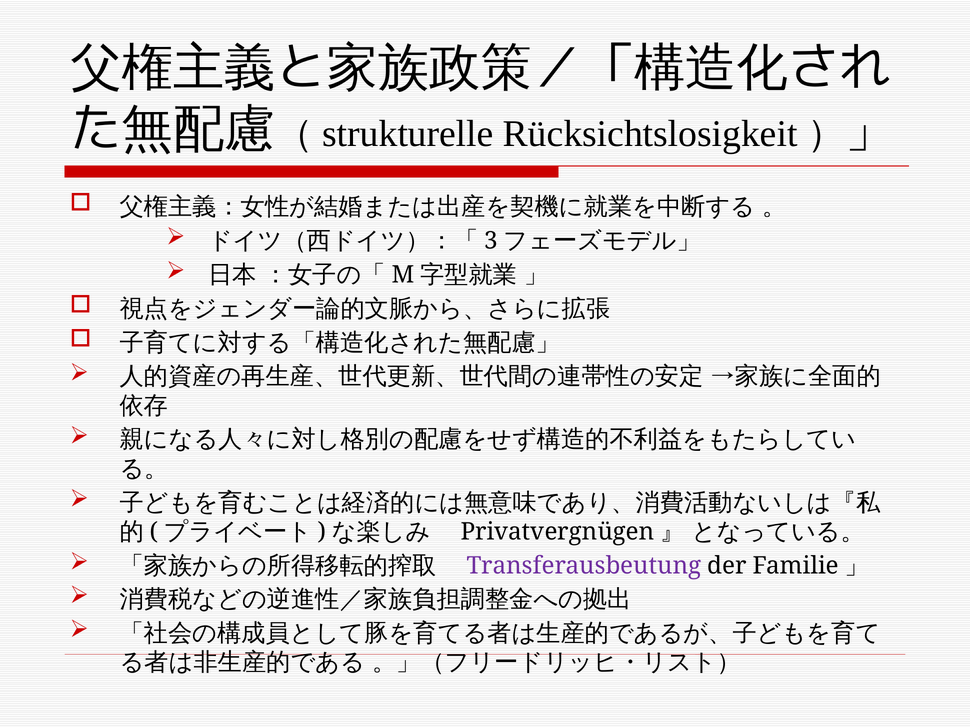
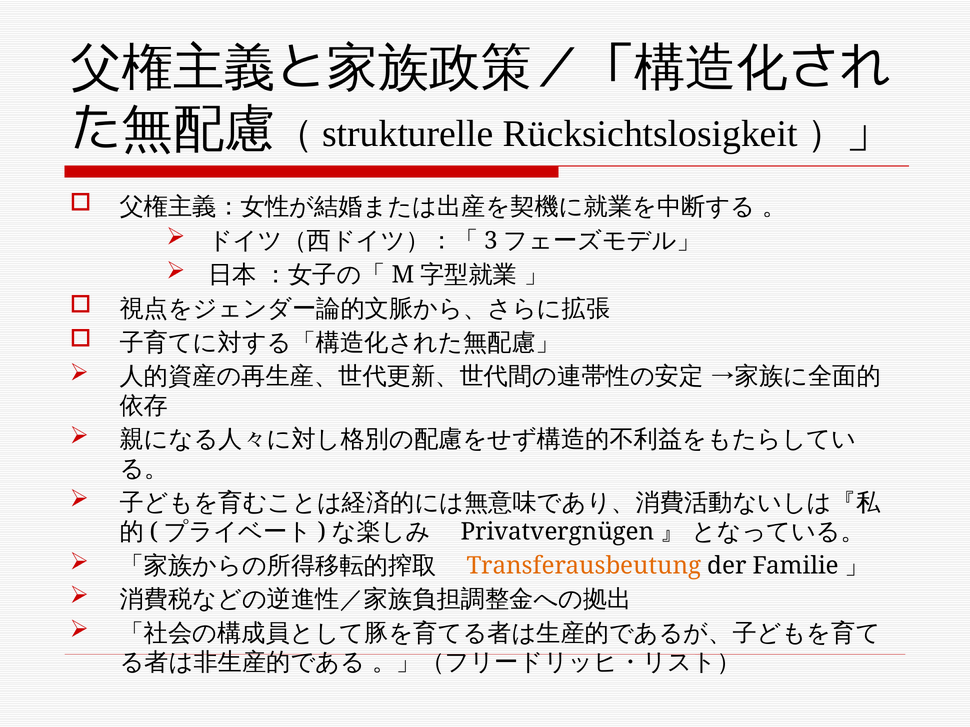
Transferausbeutung colour: purple -> orange
